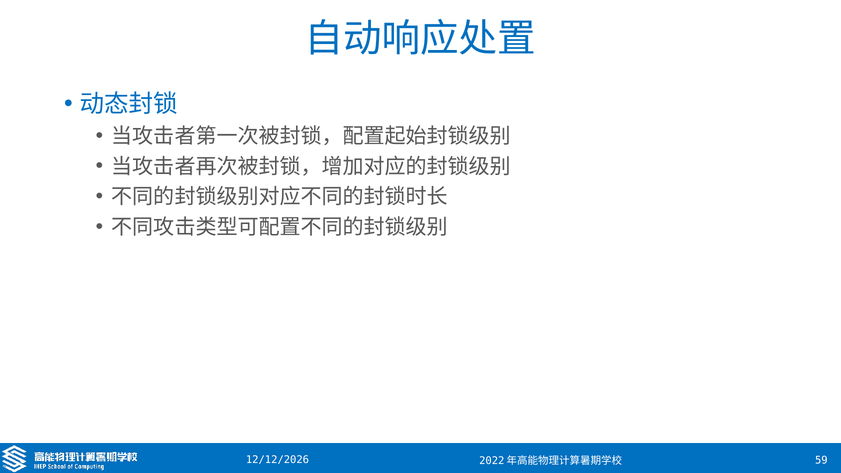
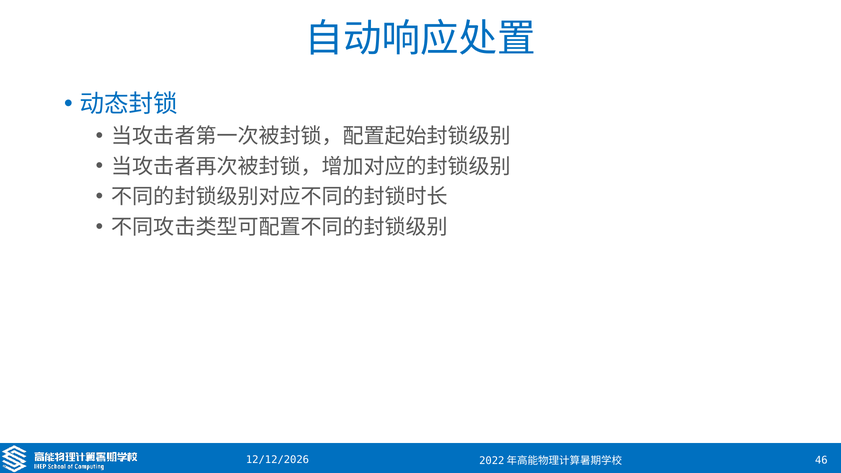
59: 59 -> 46
